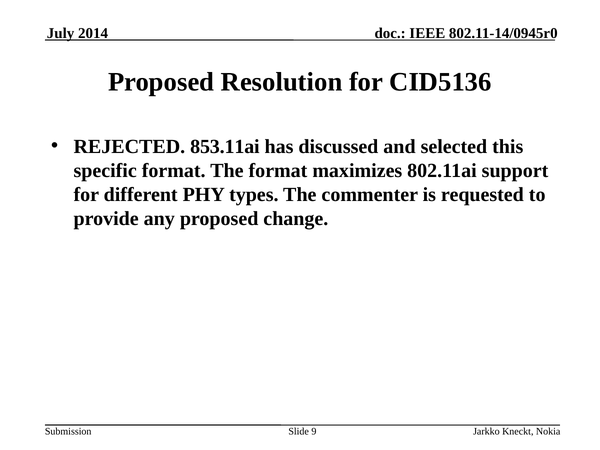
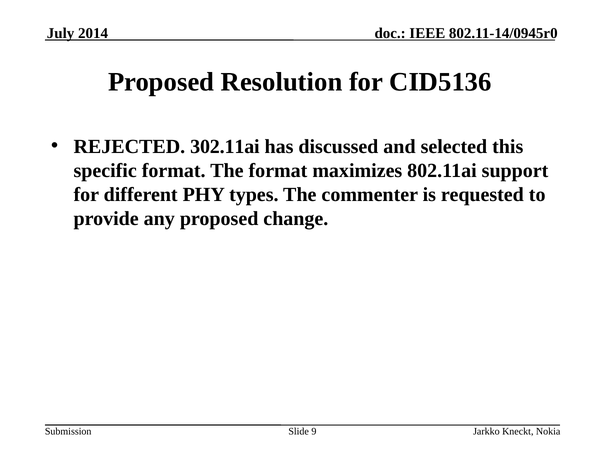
853.11ai: 853.11ai -> 302.11ai
